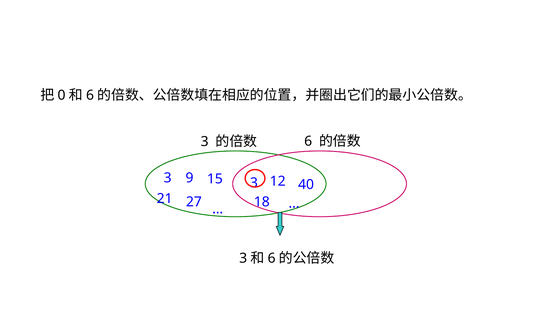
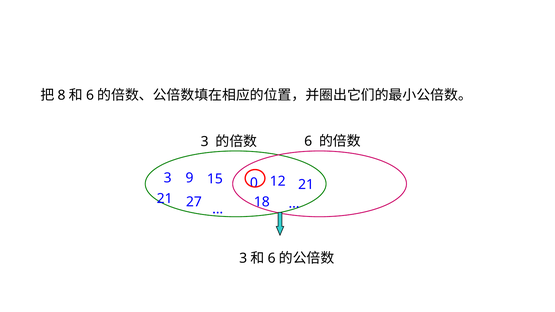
0: 0 -> 8
3 3: 3 -> 0
15 40: 40 -> 21
